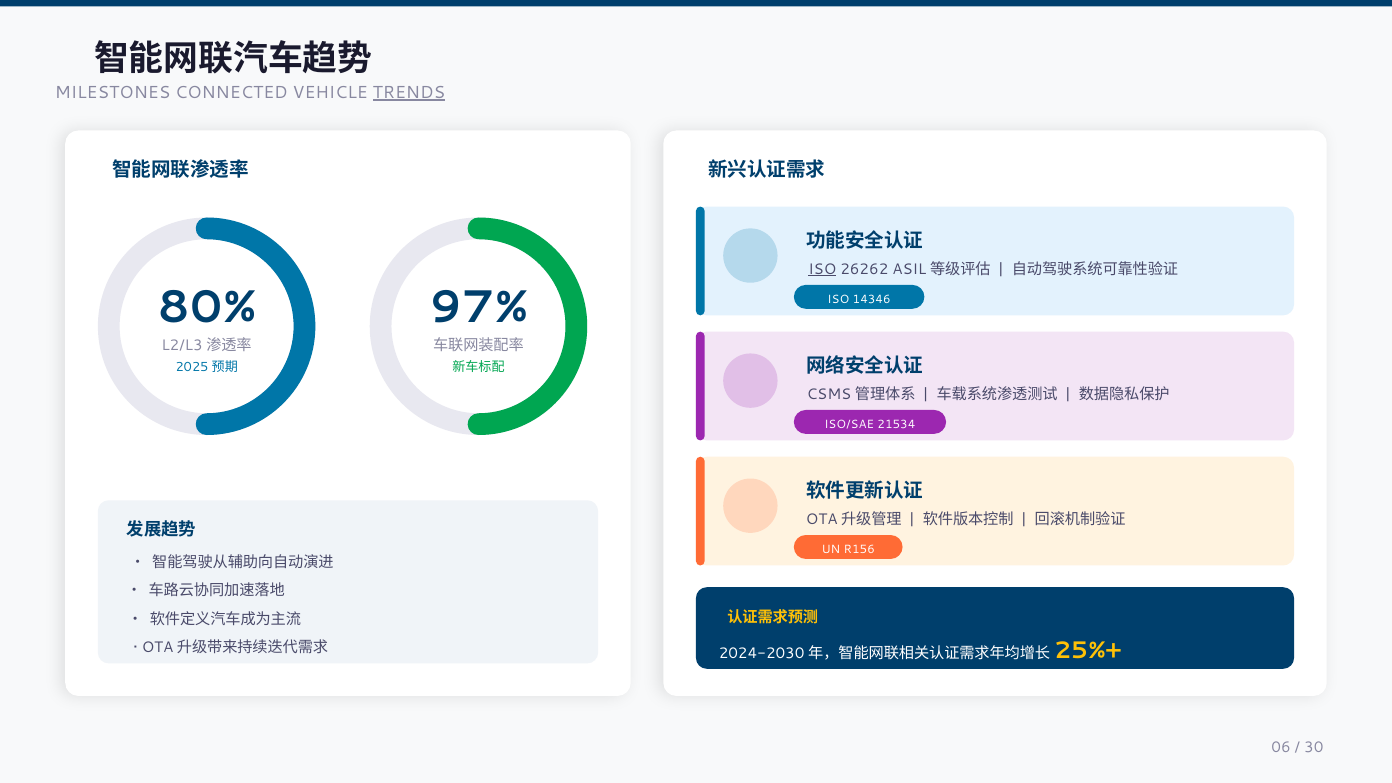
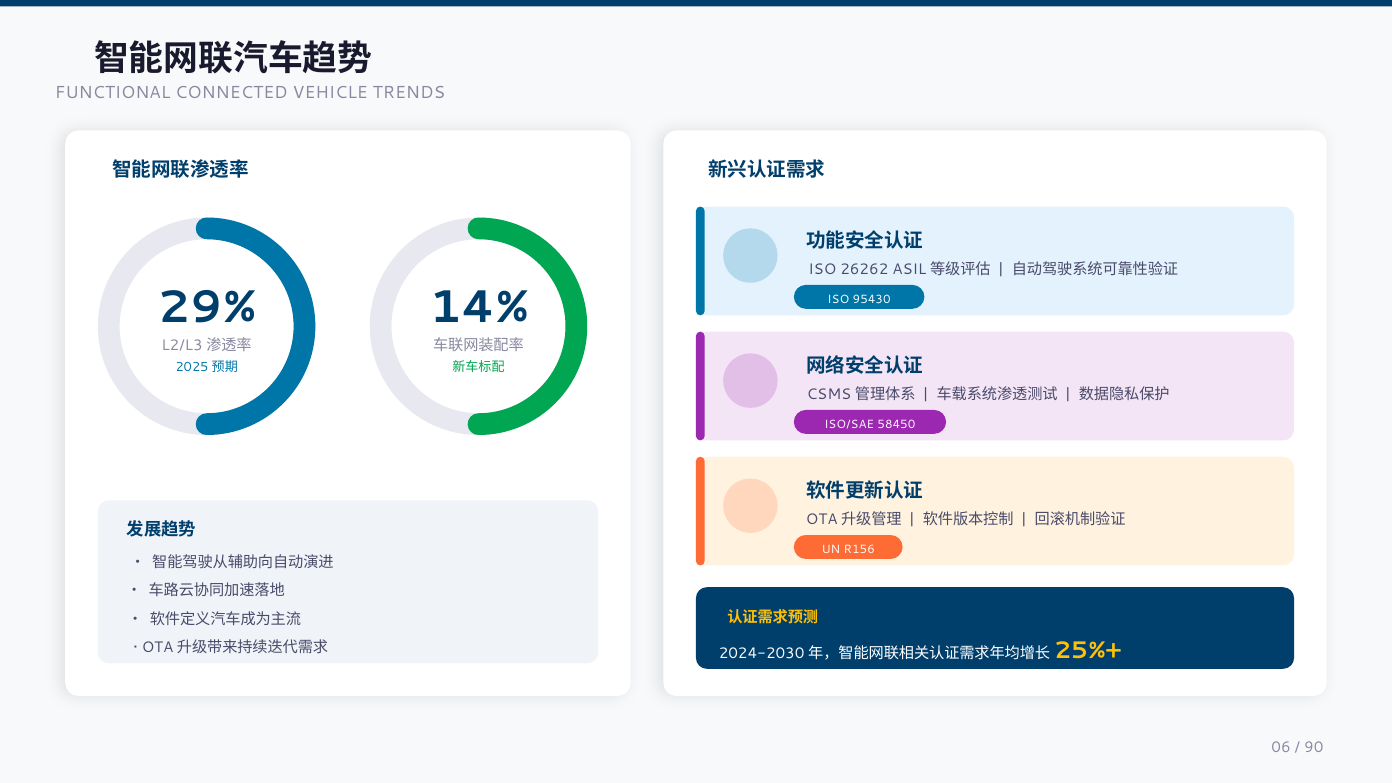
MILESTONES: MILESTONES -> FUNCTIONAL
TRENDS underline: present -> none
ISO at (822, 269) underline: present -> none
80%: 80% -> 29%
97%: 97% -> 14%
14346: 14346 -> 95430
21534: 21534 -> 58450
30: 30 -> 90
